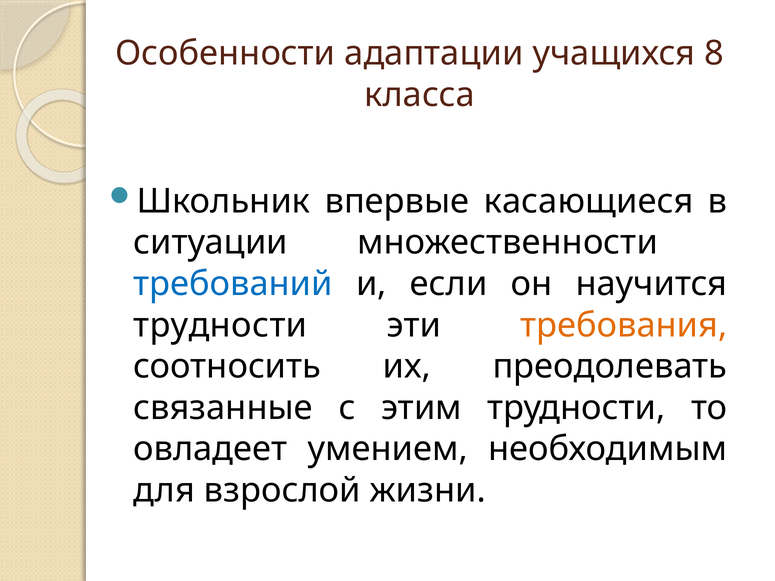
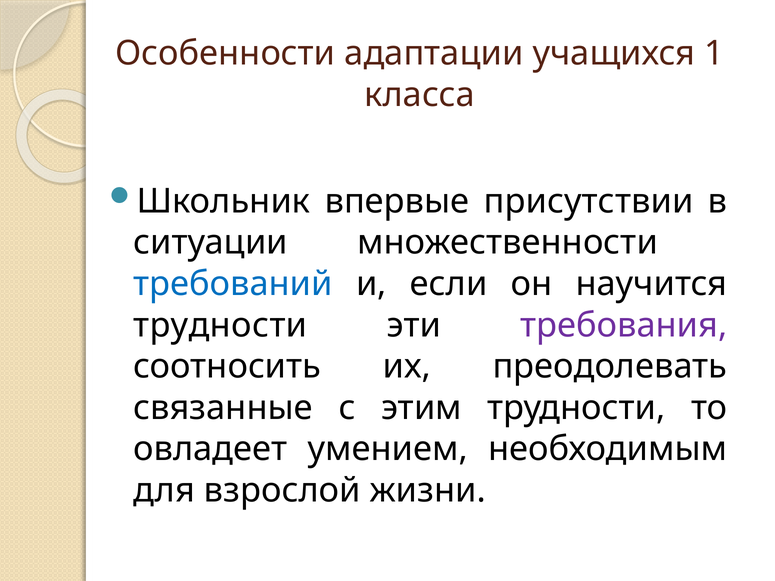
8: 8 -> 1
касающиеся: касающиеся -> присутствии
требования colour: orange -> purple
